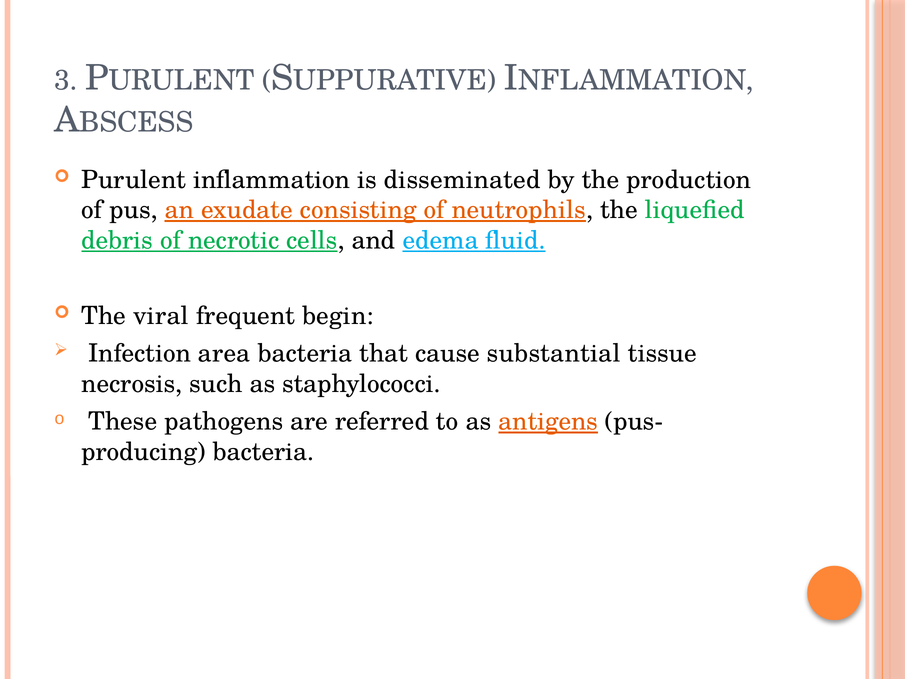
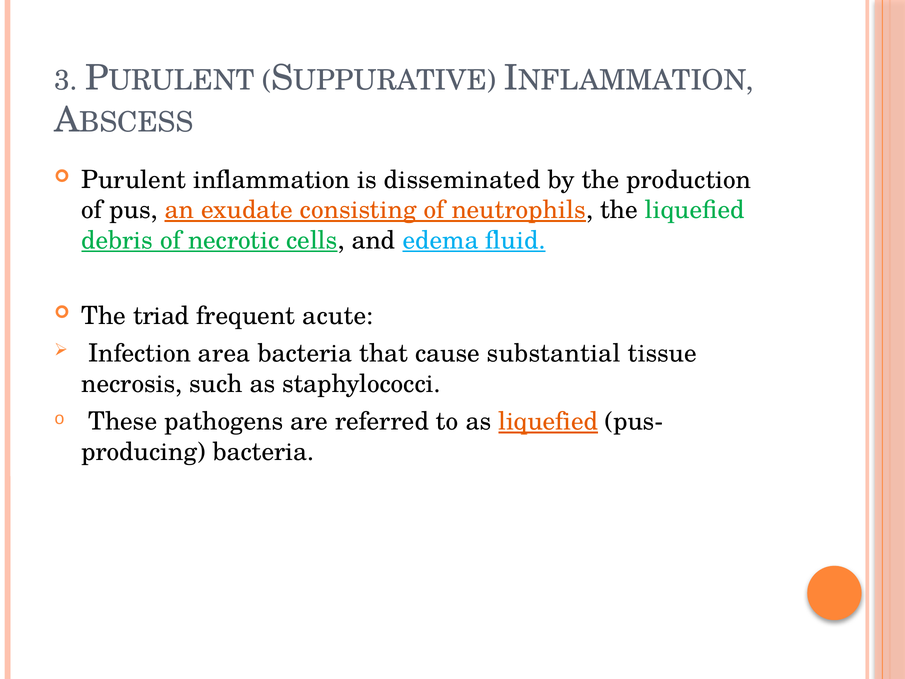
viral: viral -> triad
begin: begin -> acute
as antigens: antigens -> liquefied
